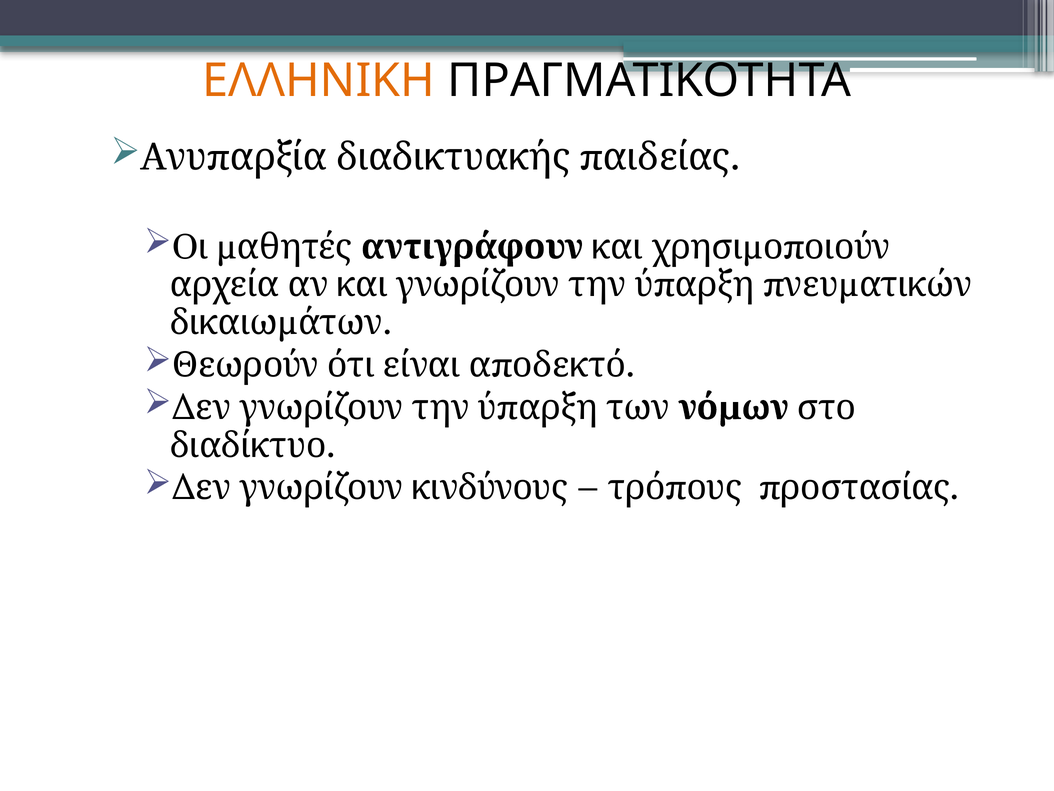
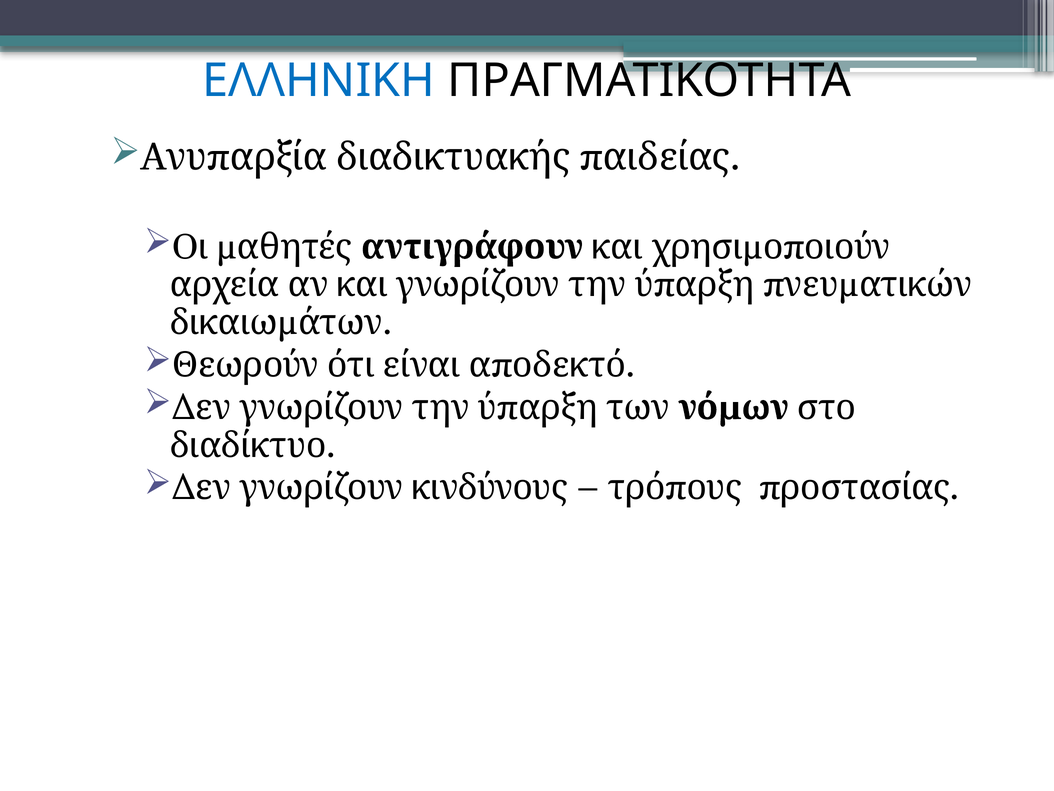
ΕΛΛΗΝΙΚΗ colour: orange -> blue
